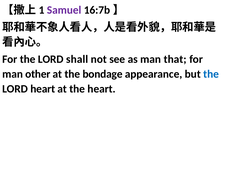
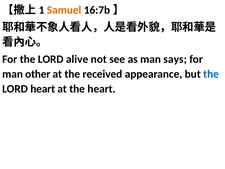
Samuel colour: purple -> orange
shall: shall -> alive
that: that -> says
bondage: bondage -> received
